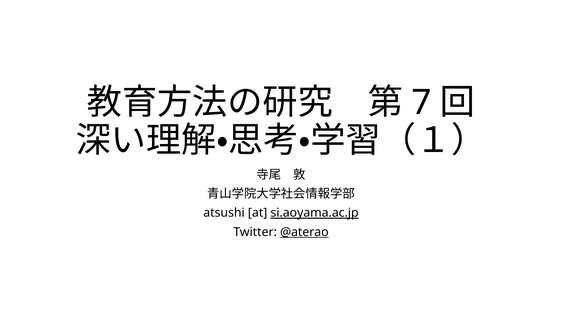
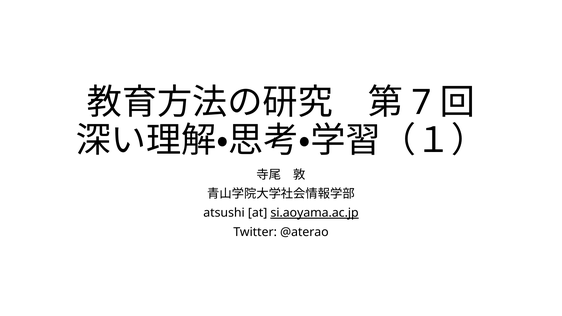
@aterao underline: present -> none
